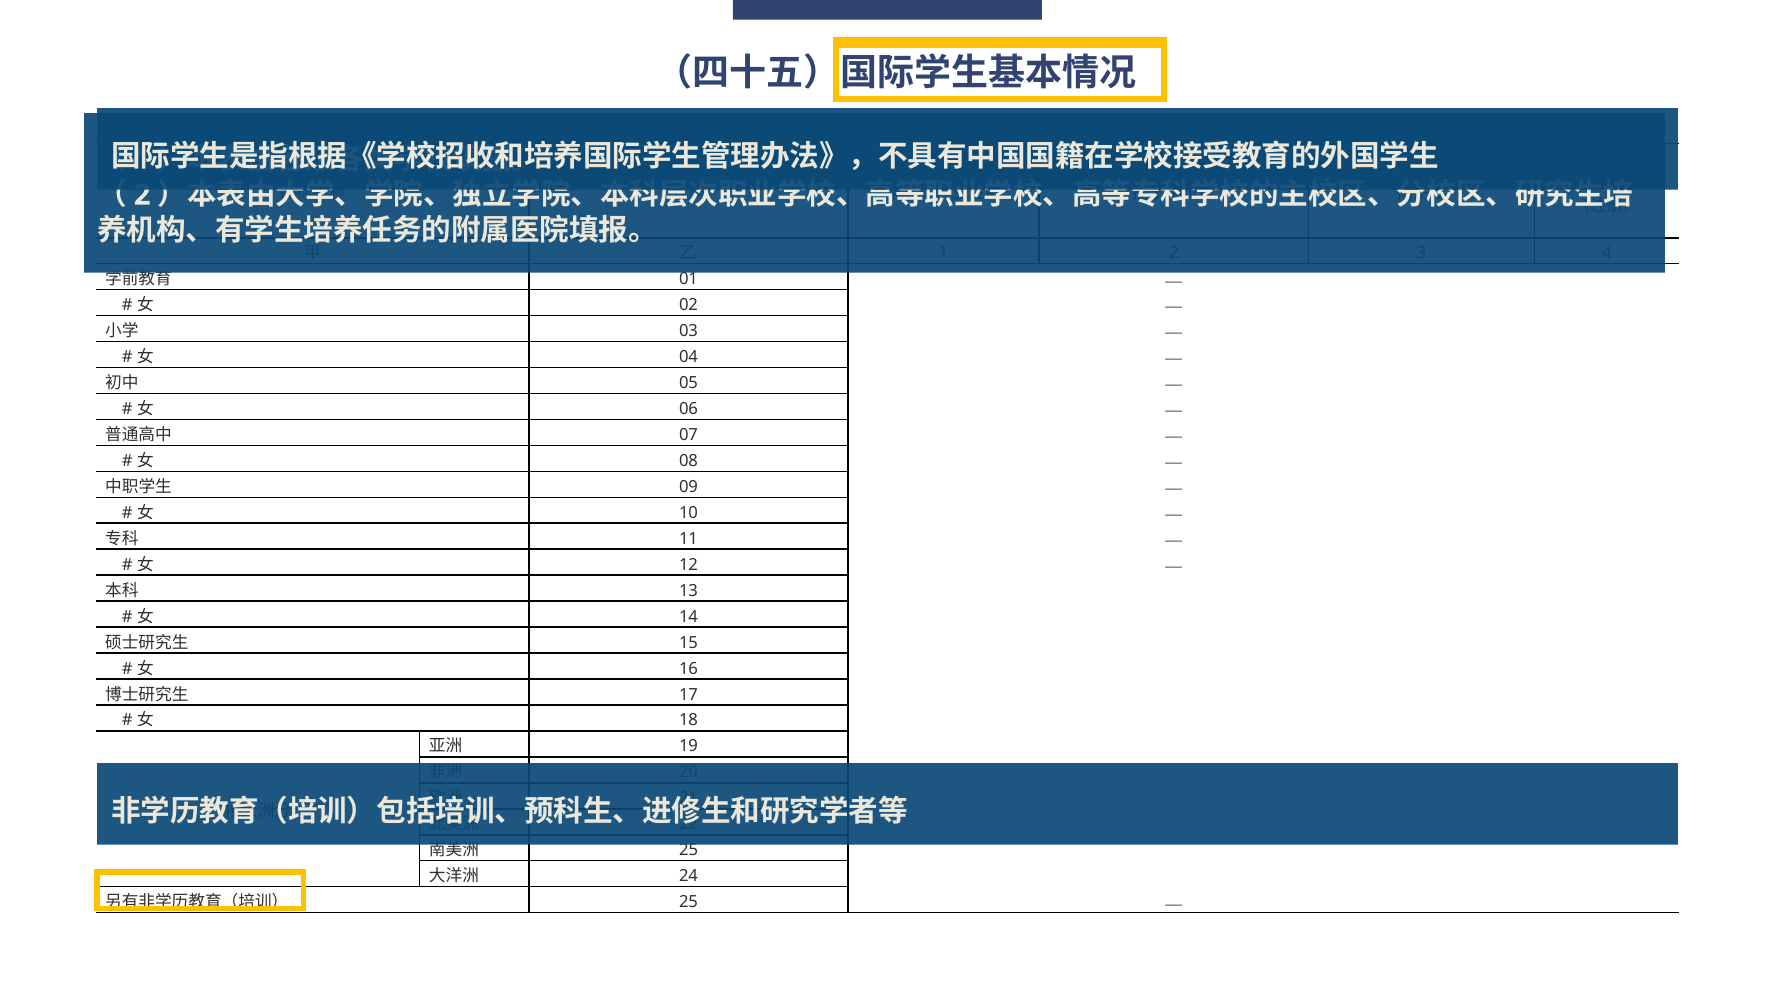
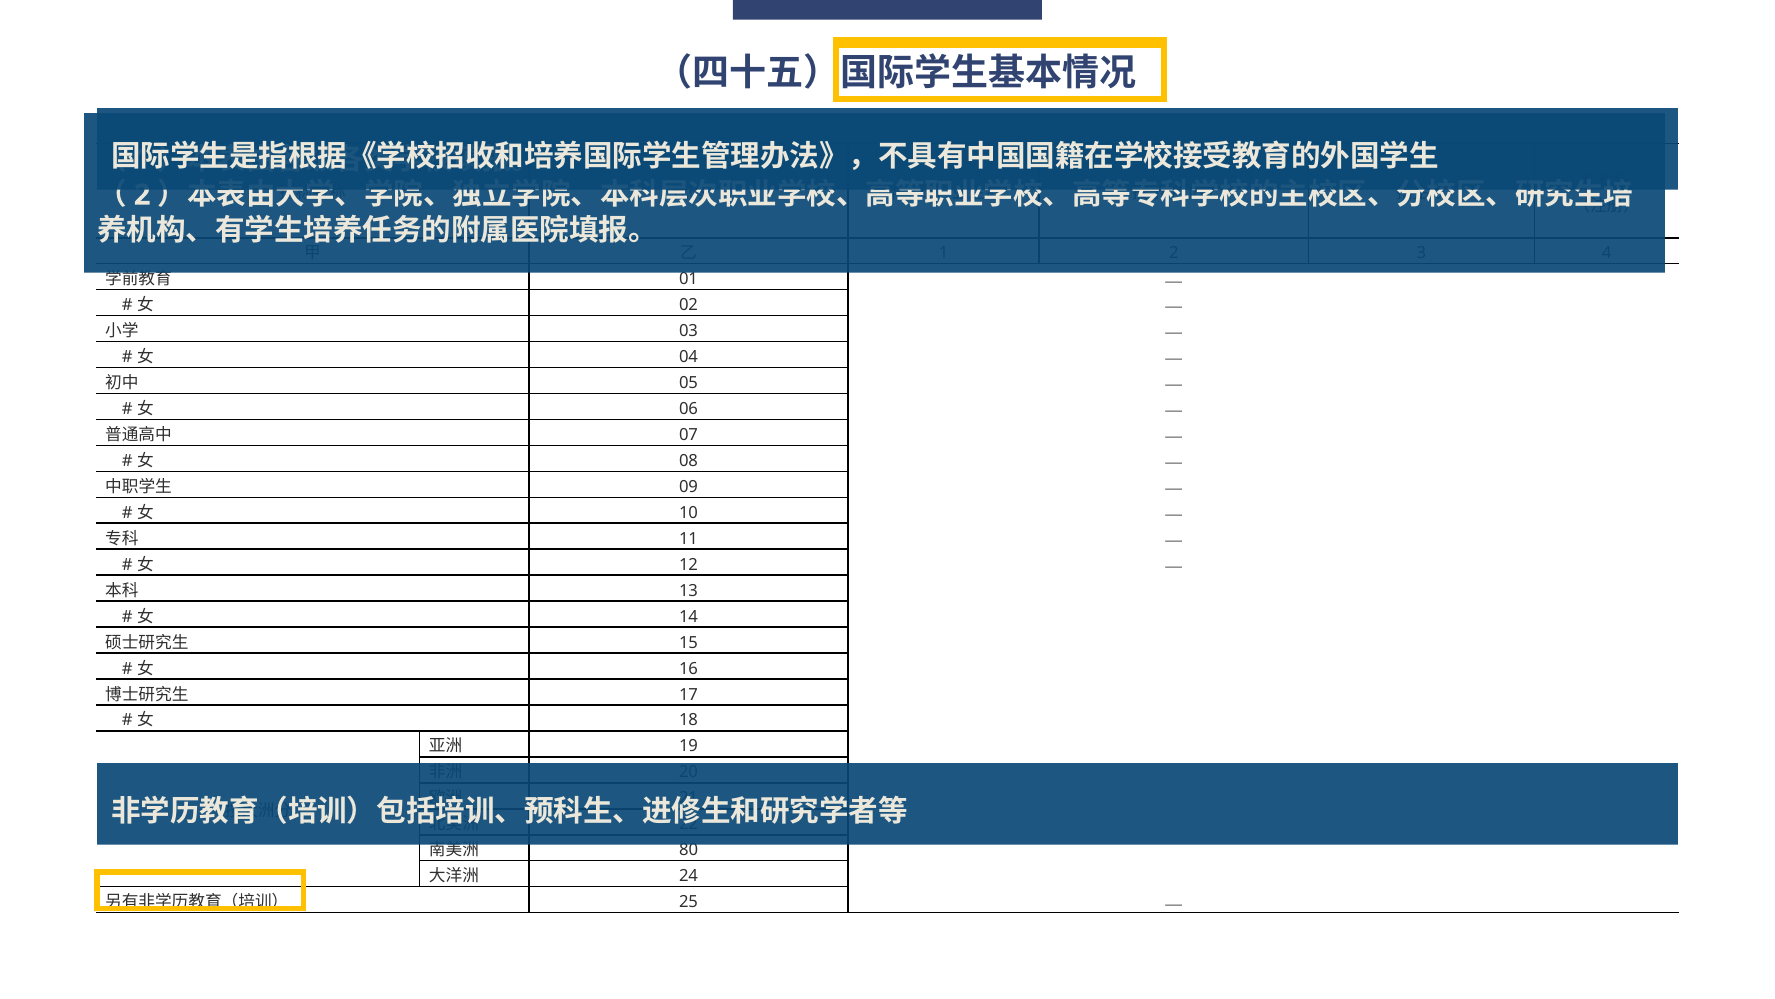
25 at (689, 850): 25 -> 80
